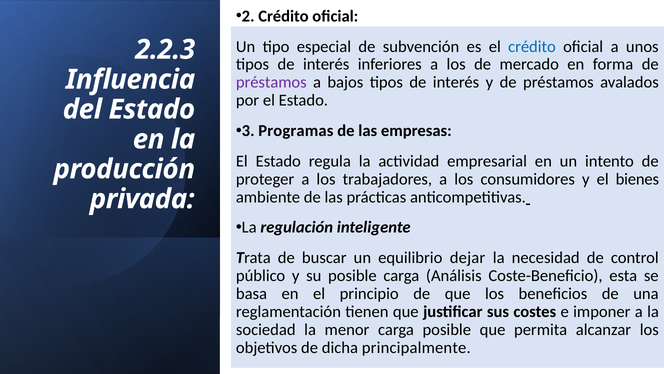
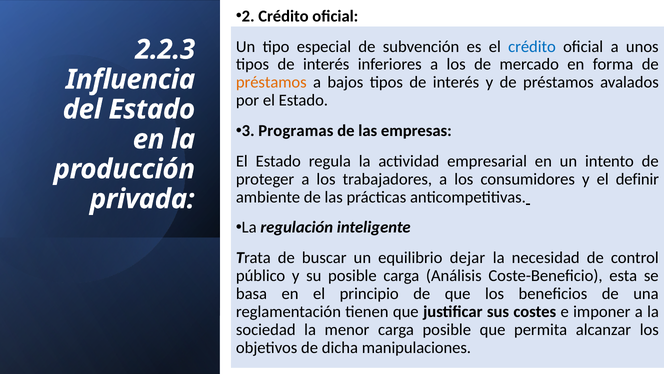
préstamos at (271, 82) colour: purple -> orange
bienes: bienes -> definir
principalmente: principalmente -> manipulaciones
